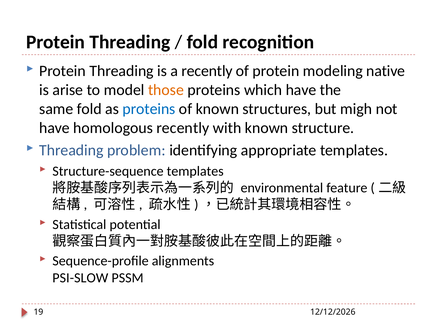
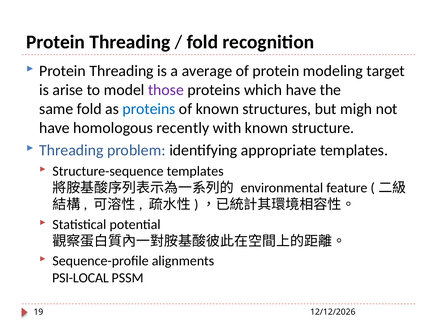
a recently: recently -> average
native: native -> target
those colour: orange -> purple
PSI-SLOW: PSI-SLOW -> PSI-LOCAL
